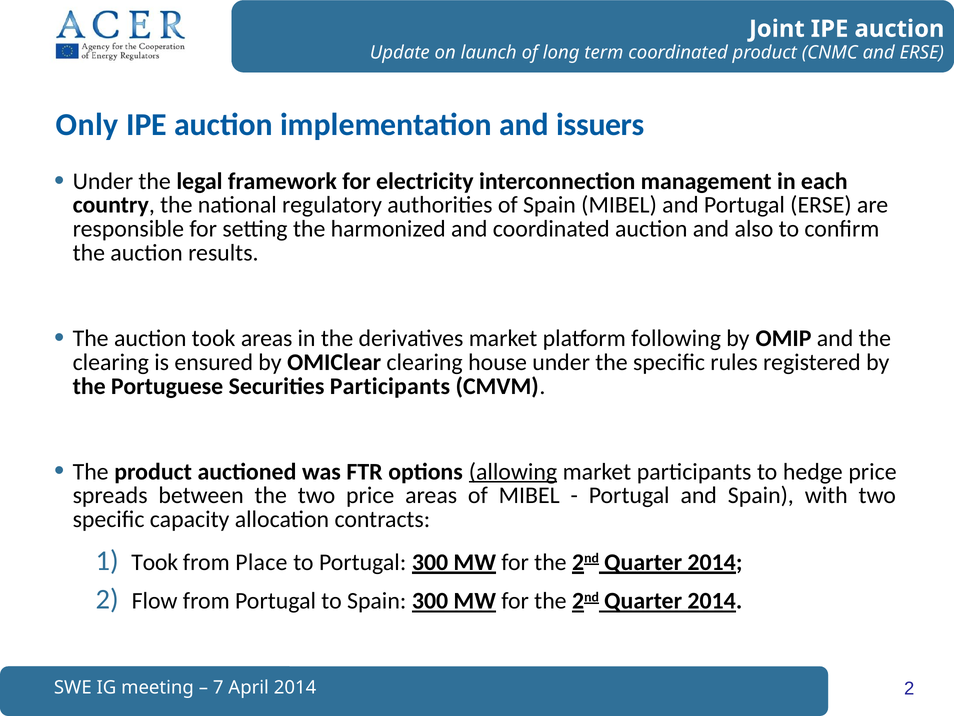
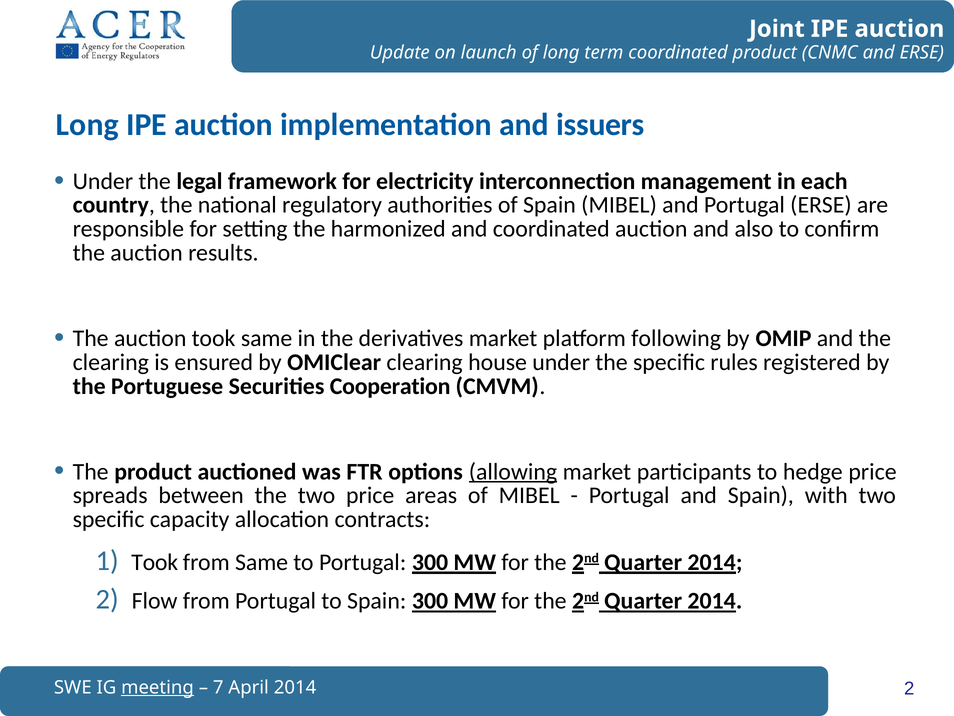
Only at (87, 124): Only -> Long
took areas: areas -> same
Securities Participants: Participants -> Cooperation
from Place: Place -> Same
meeting underline: none -> present
